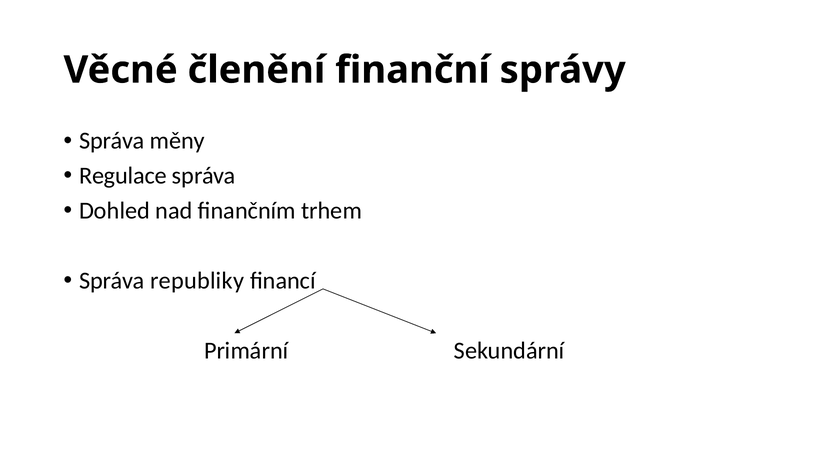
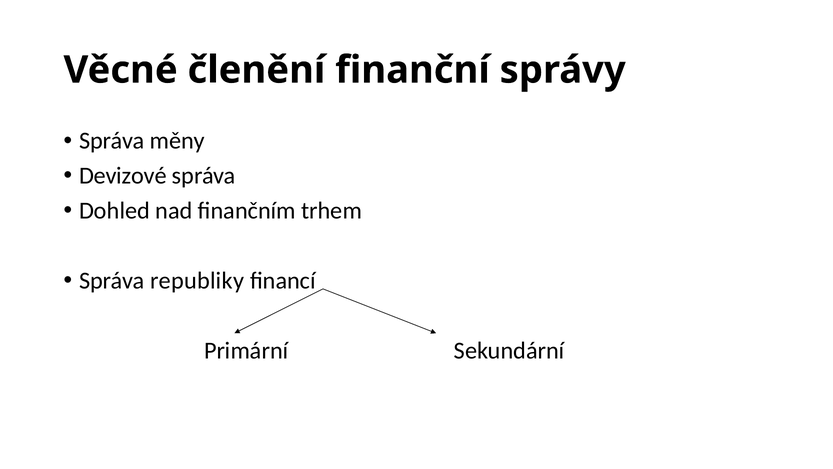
Regulace: Regulace -> Devizové
